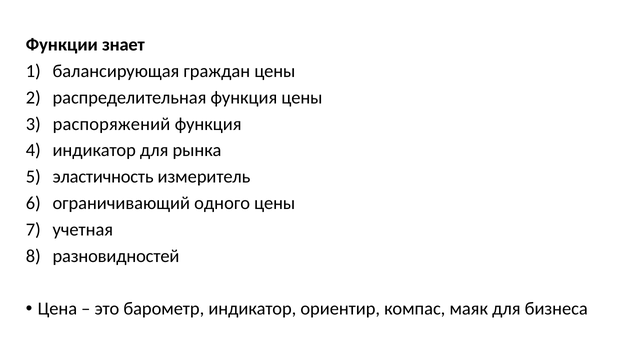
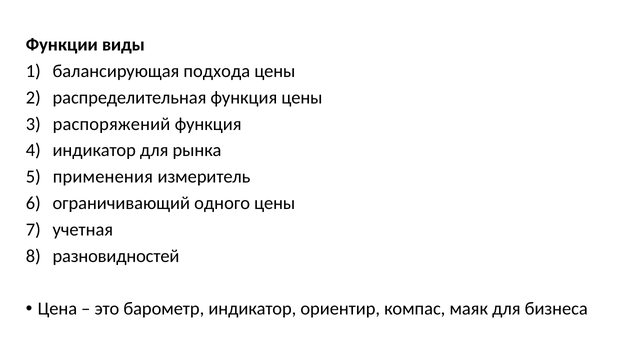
знает: знает -> виды
граждан: граждан -> подхода
эластичность: эластичность -> применения
